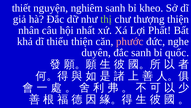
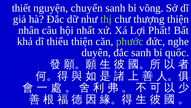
nghiêm: nghiêm -> chuyển
kheo: kheo -> võng
phước colour: pink -> light green
